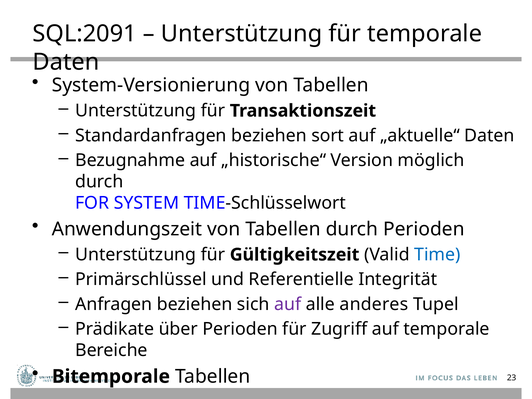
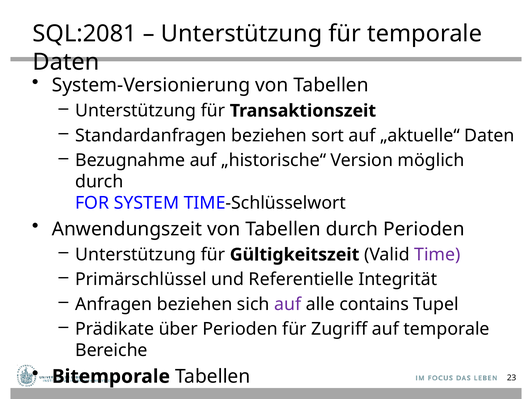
SQL:2091: SQL:2091 -> SQL:2081
Time colour: blue -> purple
anderes: anderes -> contains
